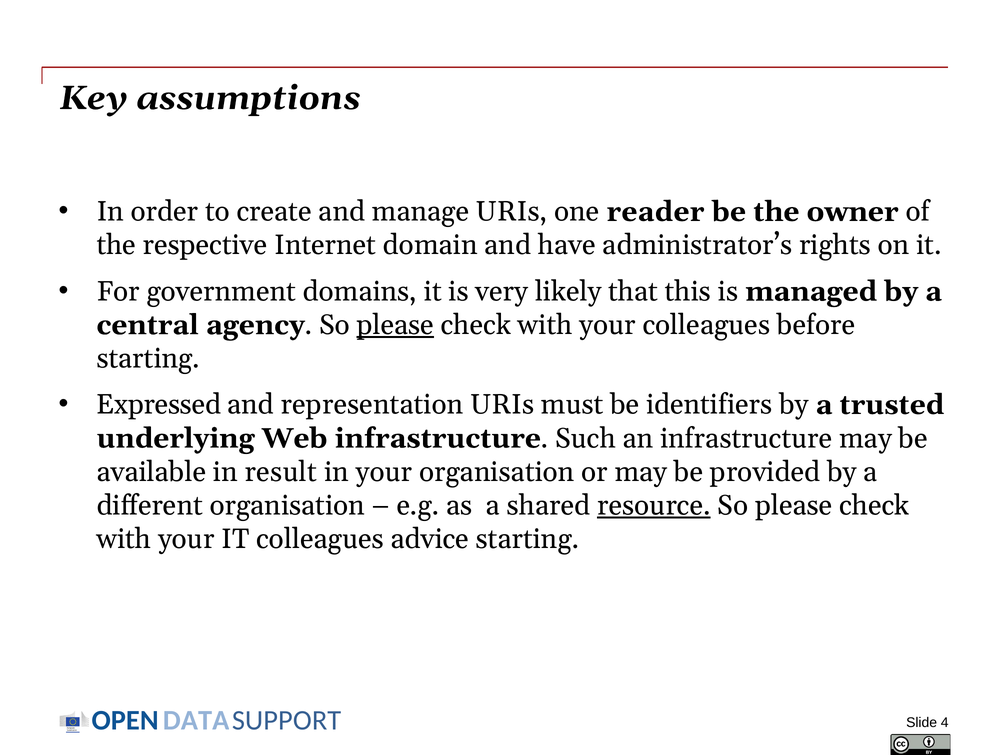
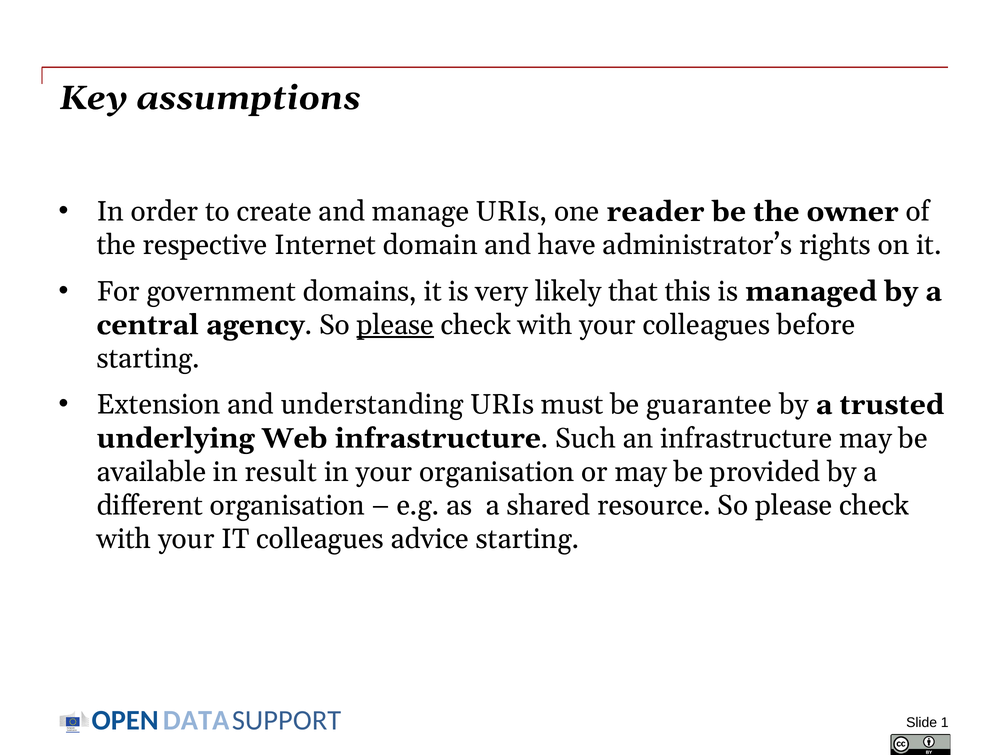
Expressed: Expressed -> Extension
representation: representation -> understanding
identifiers: identifiers -> guarantee
resource underline: present -> none
4: 4 -> 1
